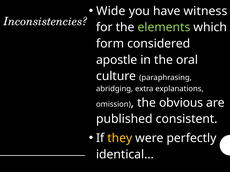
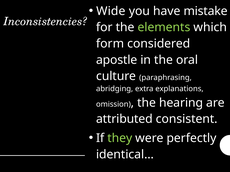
witness: witness -> mistake
obvious: obvious -> hearing
published: published -> attributed
they colour: yellow -> light green
